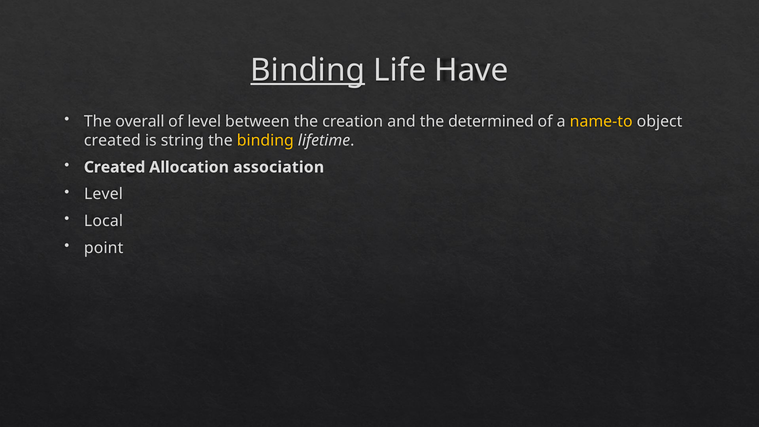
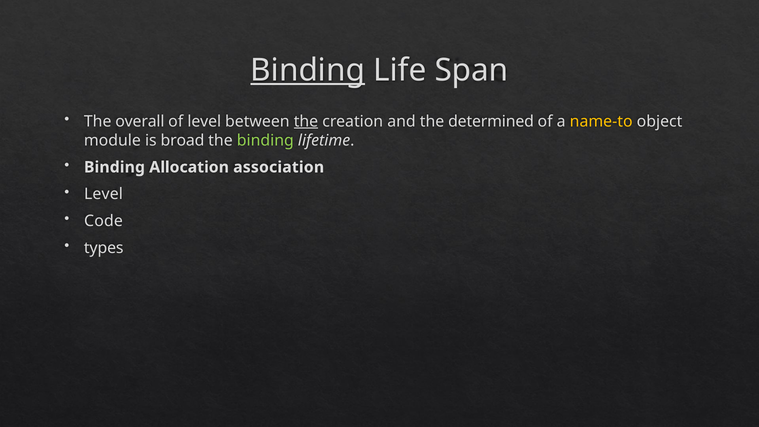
Have: Have -> Span
the at (306, 121) underline: none -> present
created at (112, 140): created -> module
string: string -> broad
binding at (265, 140) colour: yellow -> light green
Created at (115, 167): Created -> Binding
Local: Local -> Code
point: point -> types
